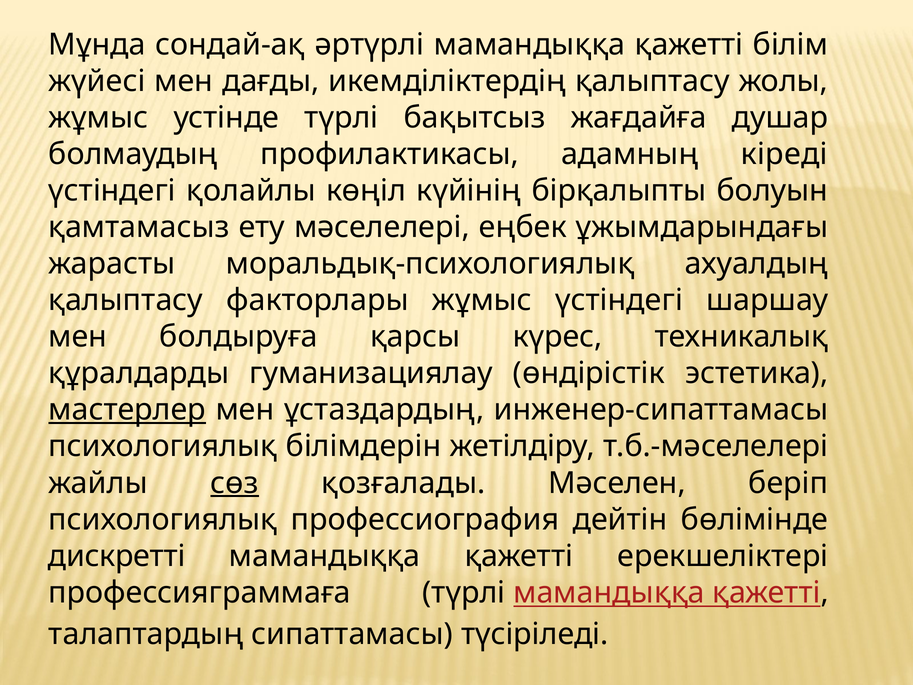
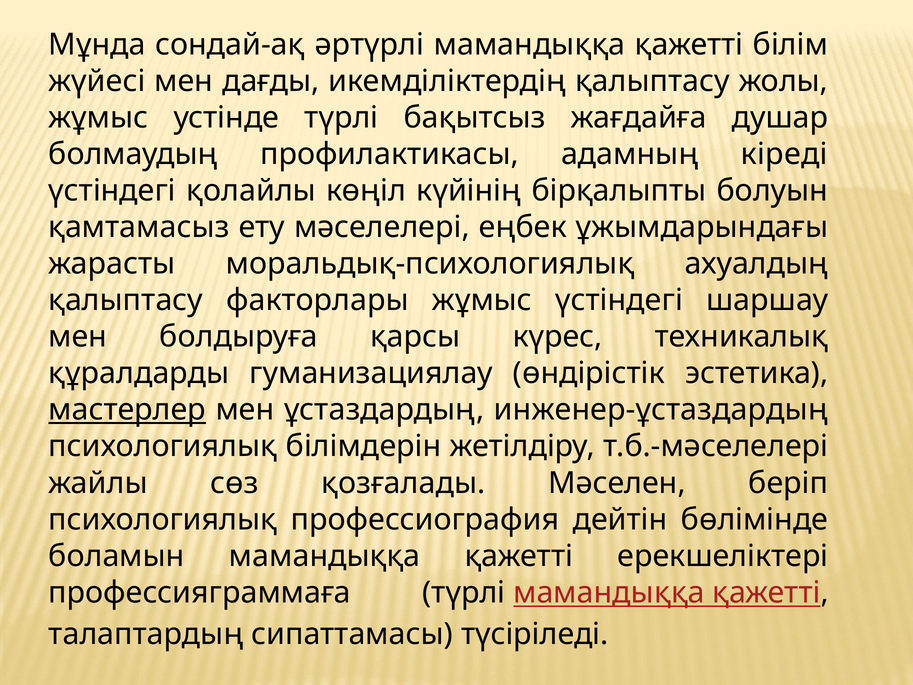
инженер-сипаттамасы: инженер-сипаттамасы -> инженер-ұстаздардың
сөз underline: present -> none
дискретті: дискретті -> боламын
